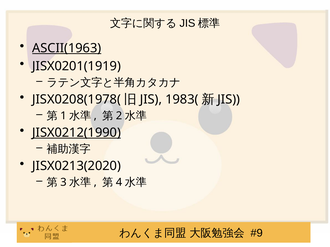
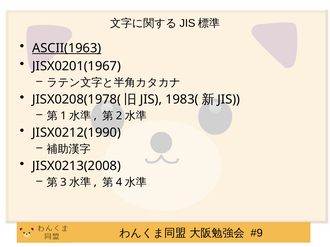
JISX0201(1919: JISX0201(1919 -> JISX0201(1967
JISX0212(1990 underline: present -> none
JISX0213(2020: JISX0213(2020 -> JISX0213(2008
